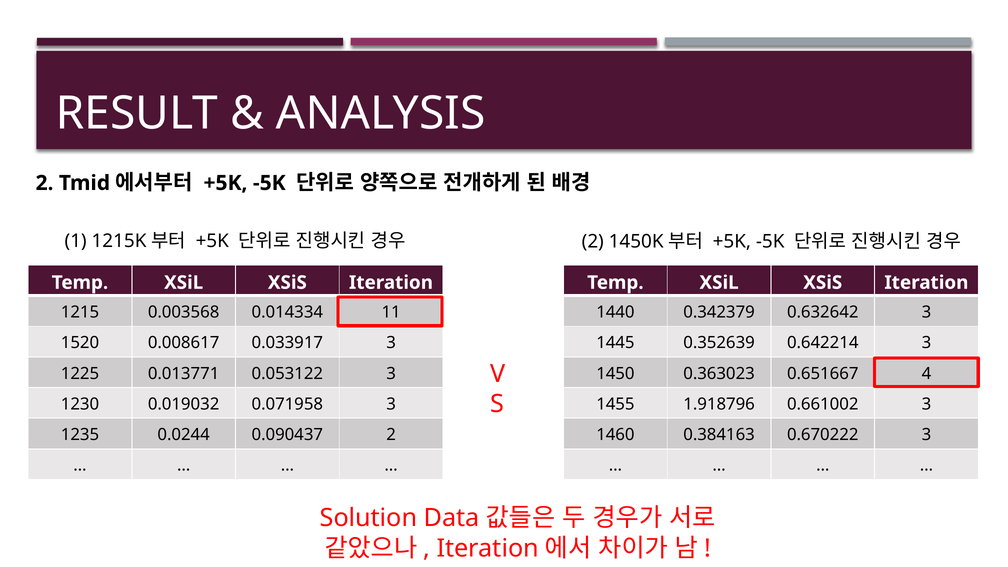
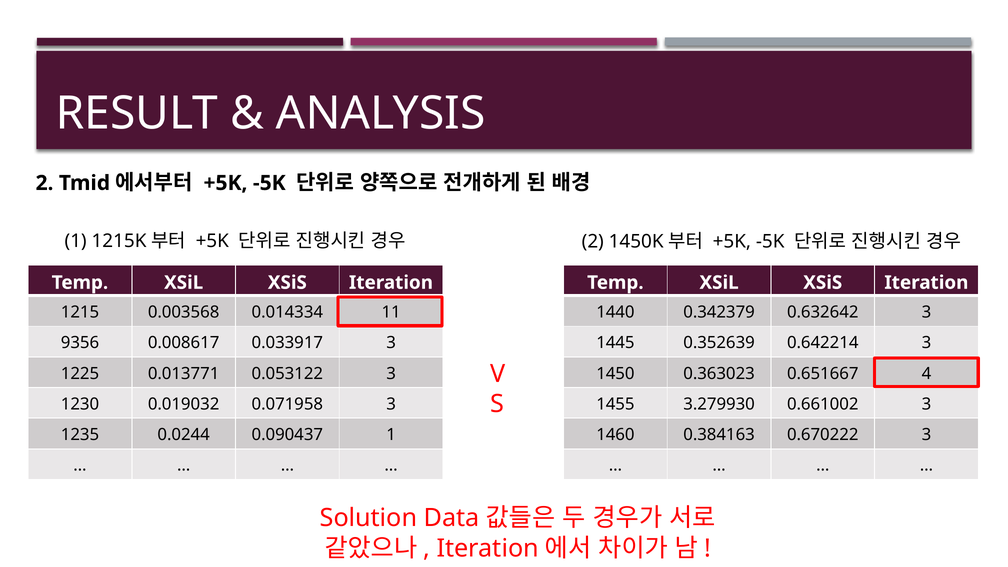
1520: 1520 -> 9356
1.918796: 1.918796 -> 3.279930
0.090437 2: 2 -> 1
